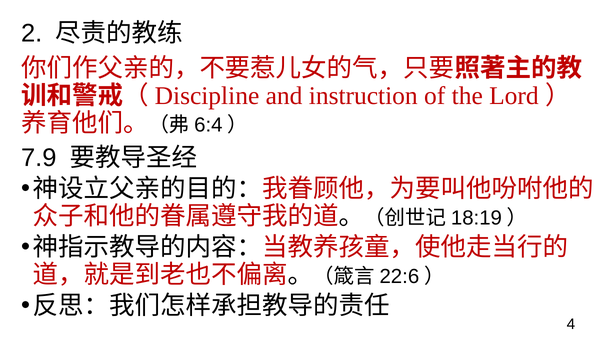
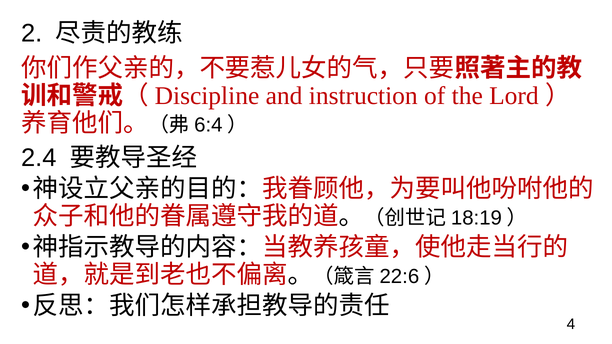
7.9: 7.9 -> 2.4
